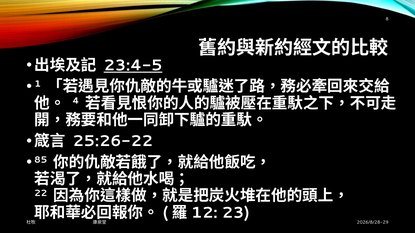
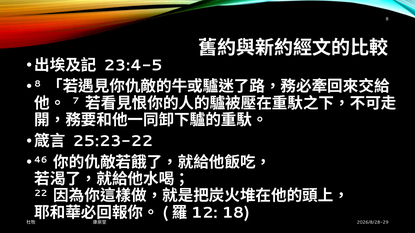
23:4-5 underline: present -> none
1 at (38, 84): 1 -> 8
4: 4 -> 7
25:26-22: 25:26-22 -> 25:23-22
85: 85 -> 46
23: 23 -> 18
